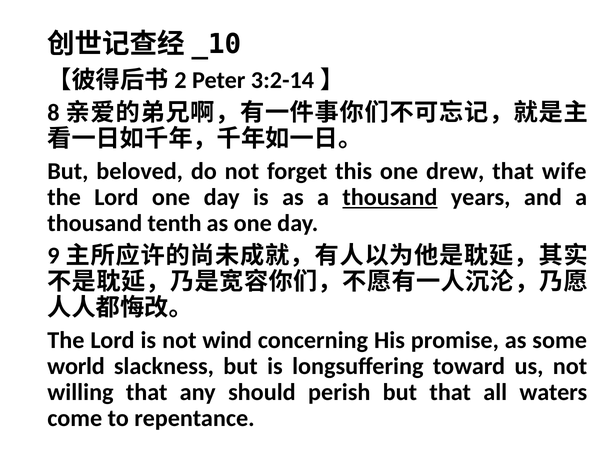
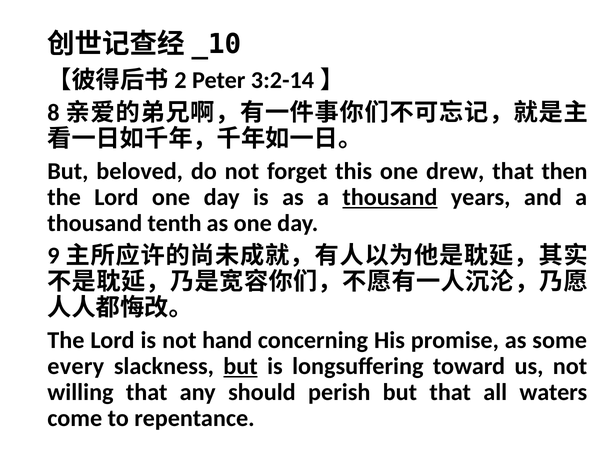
wife: wife -> then
wind: wind -> hand
world: world -> every
but at (241, 367) underline: none -> present
